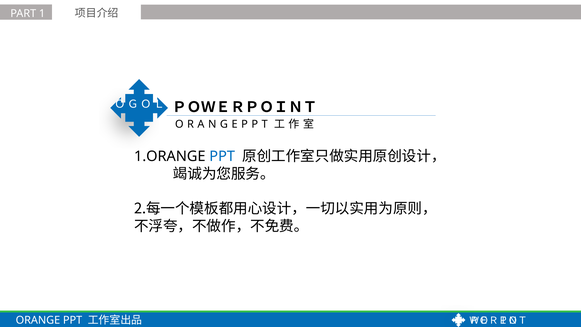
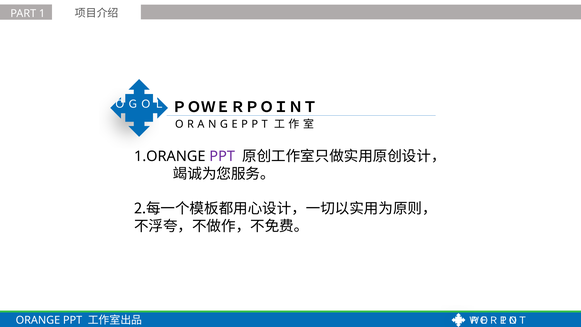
PPT at (222, 156) colour: blue -> purple
